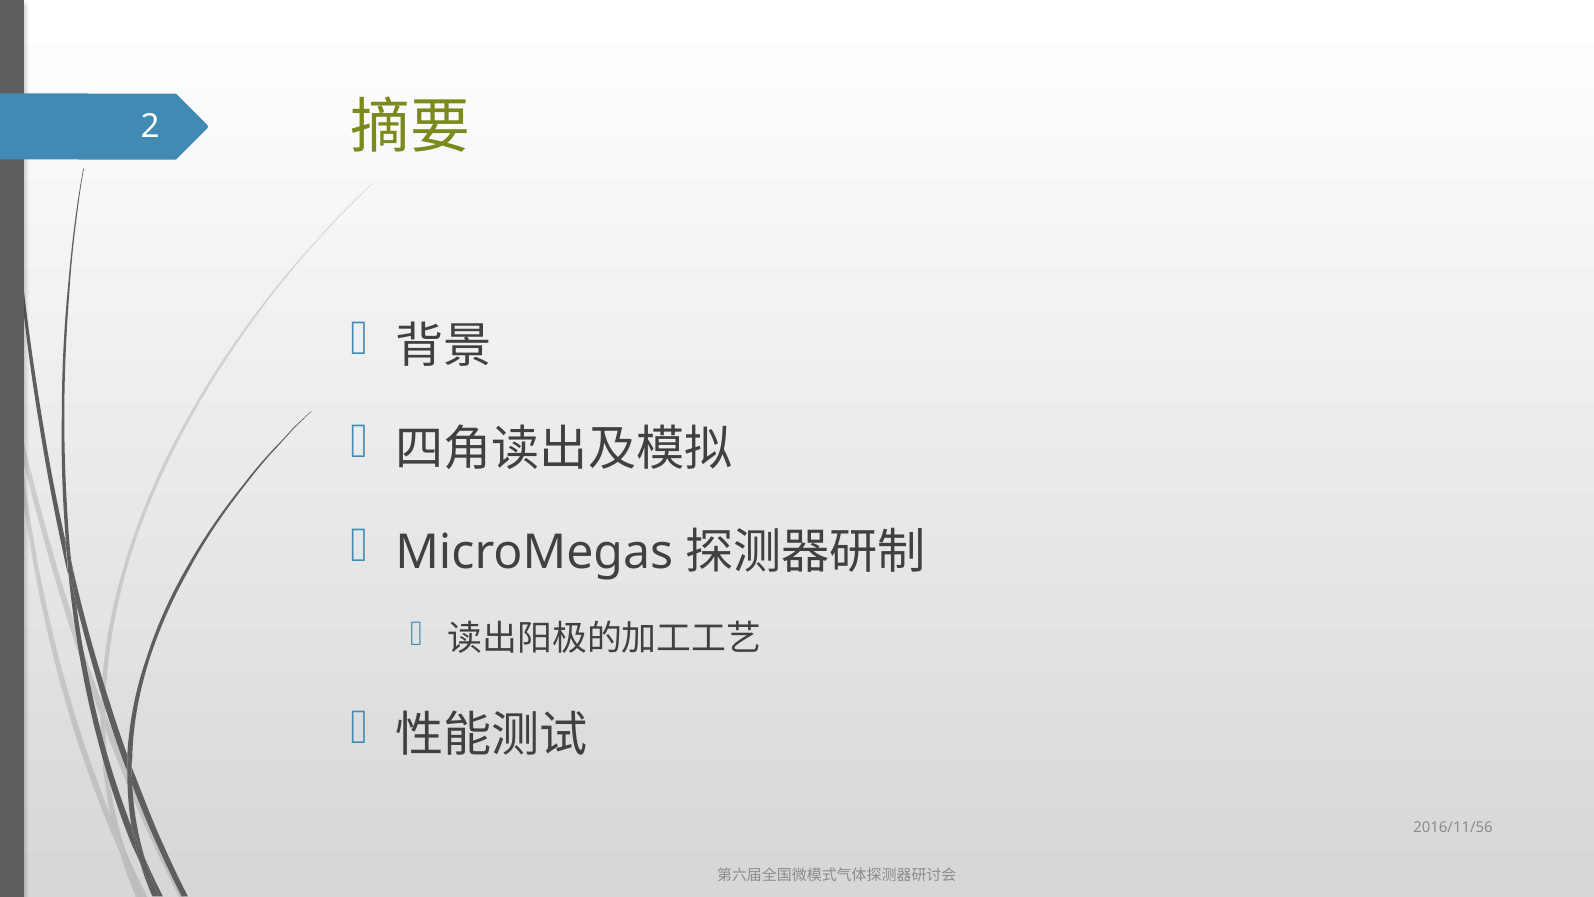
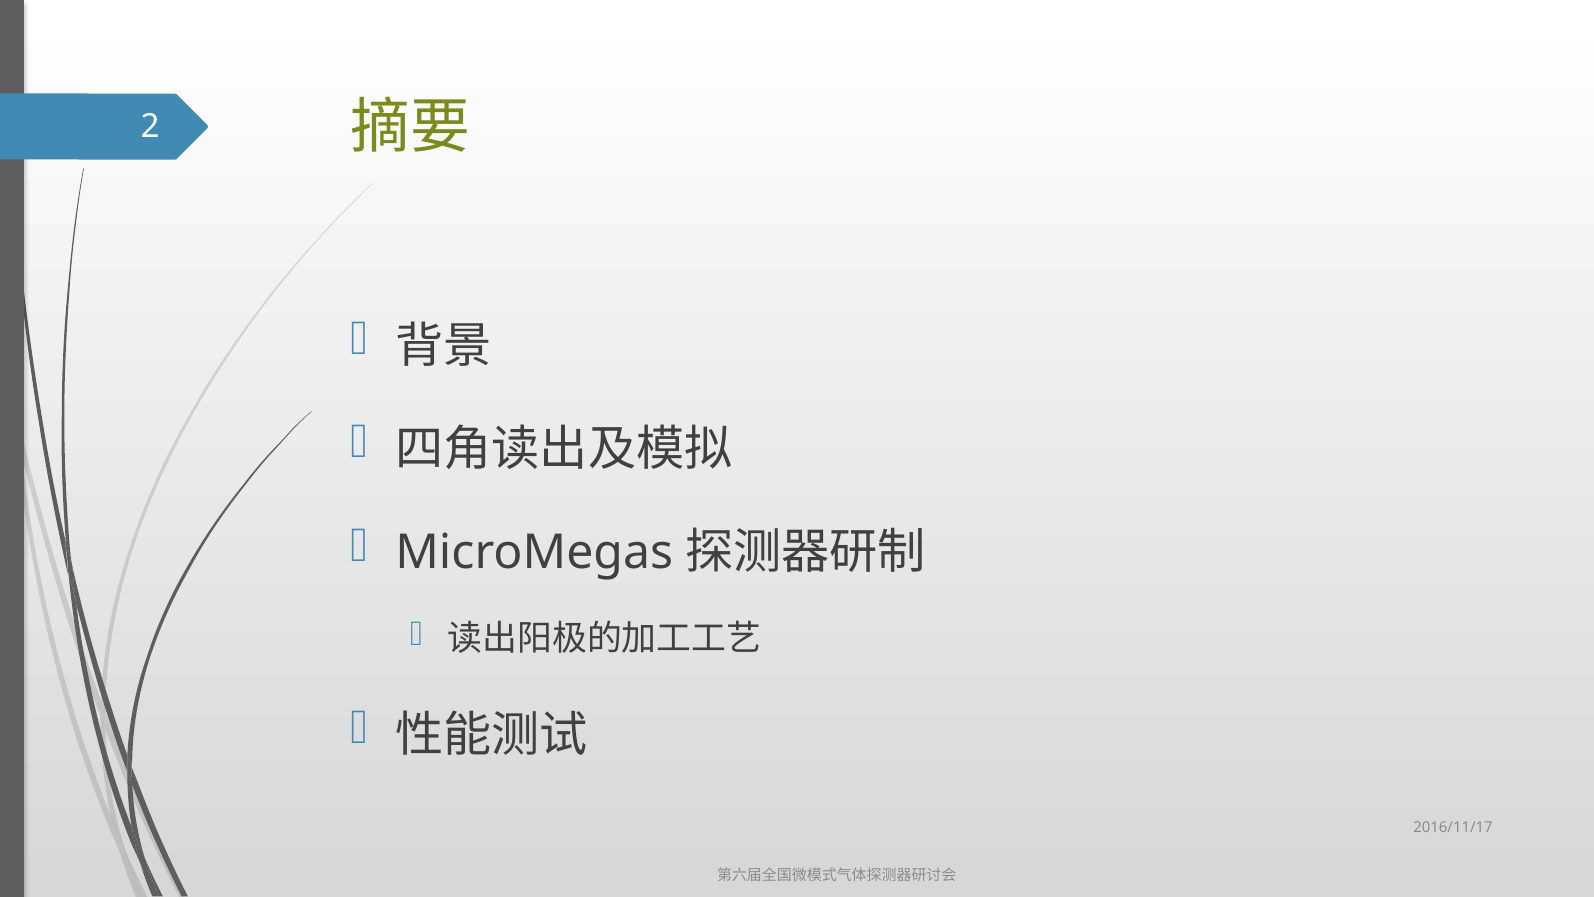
2016/11/56: 2016/11/56 -> 2016/11/17
